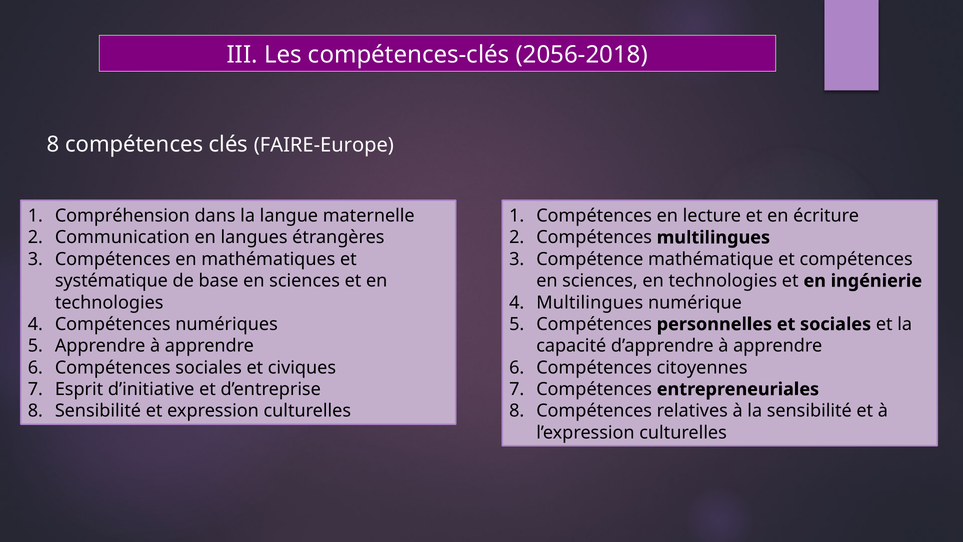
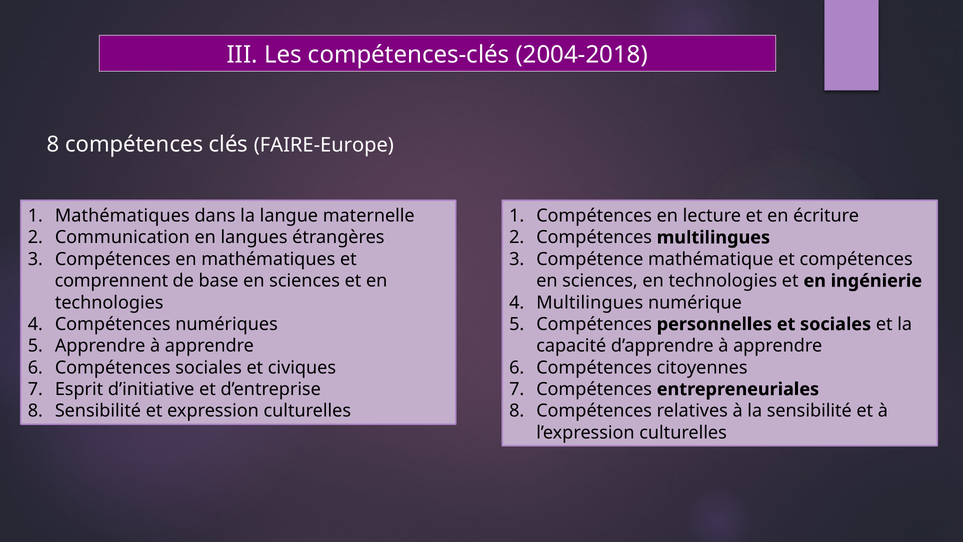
2056-2018: 2056-2018 -> 2004-2018
Compréhension at (122, 216): Compréhension -> Mathématiques
systématique: systématique -> comprennent
